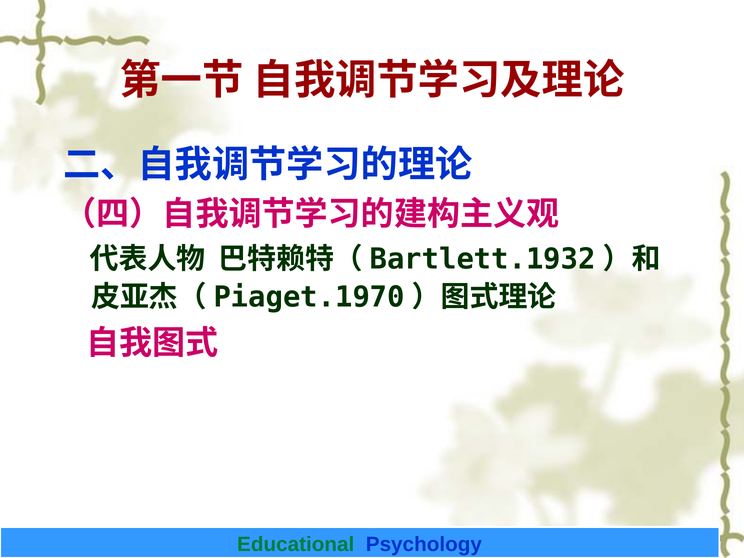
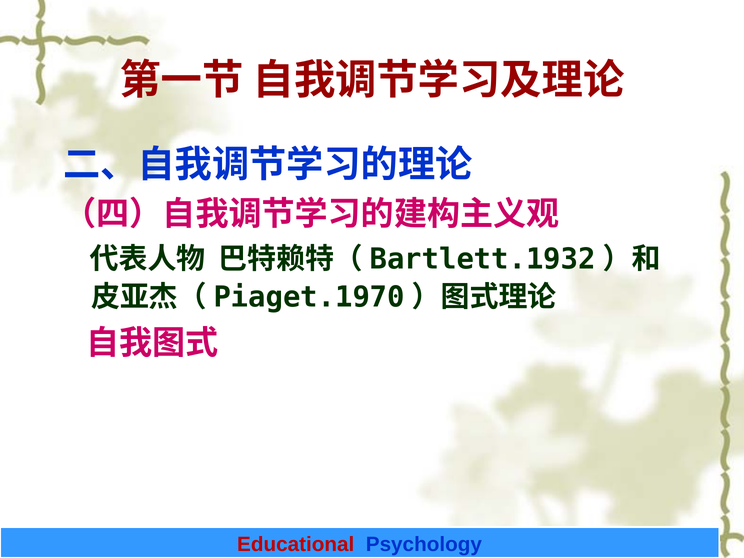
Educational colour: green -> red
